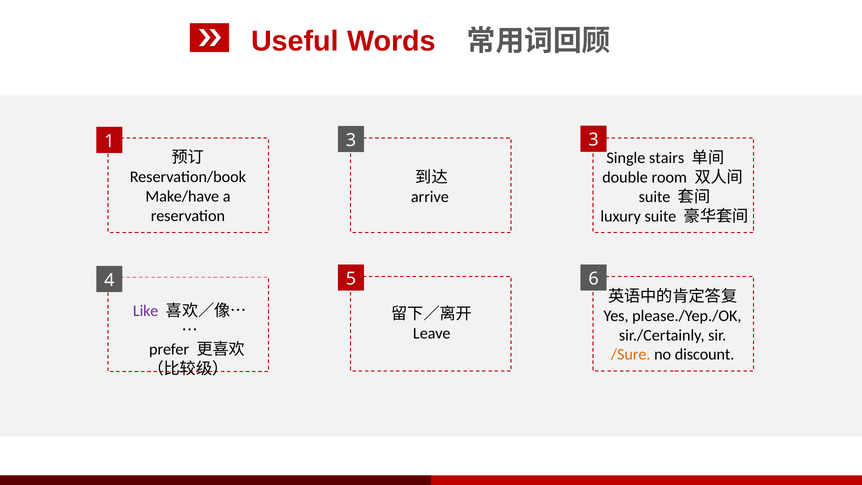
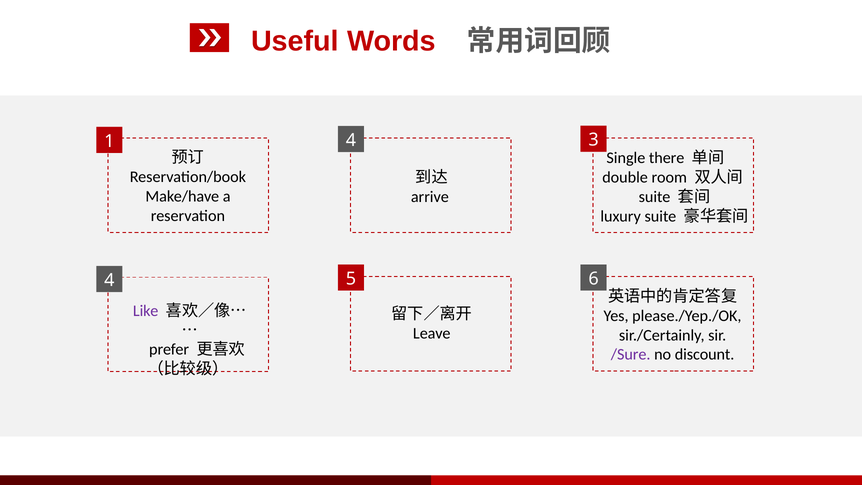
1 3: 3 -> 4
stairs: stairs -> there
/Sure colour: orange -> purple
